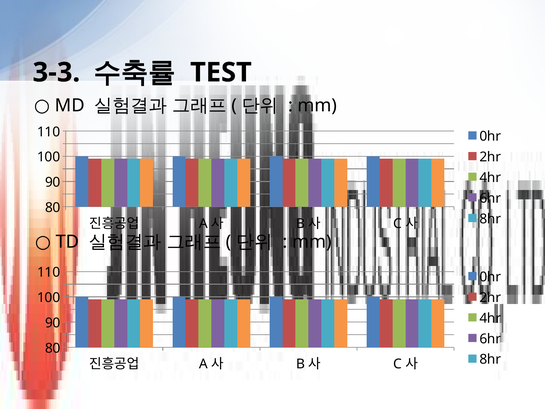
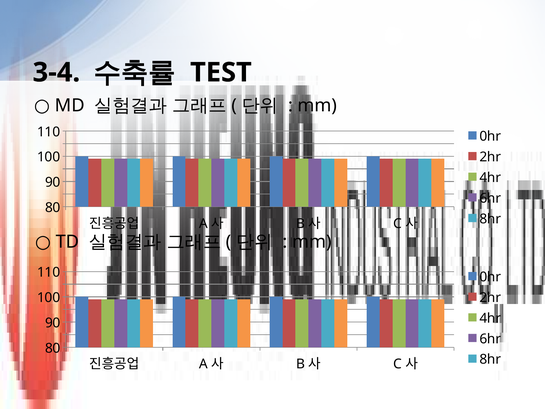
3-3: 3-3 -> 3-4
